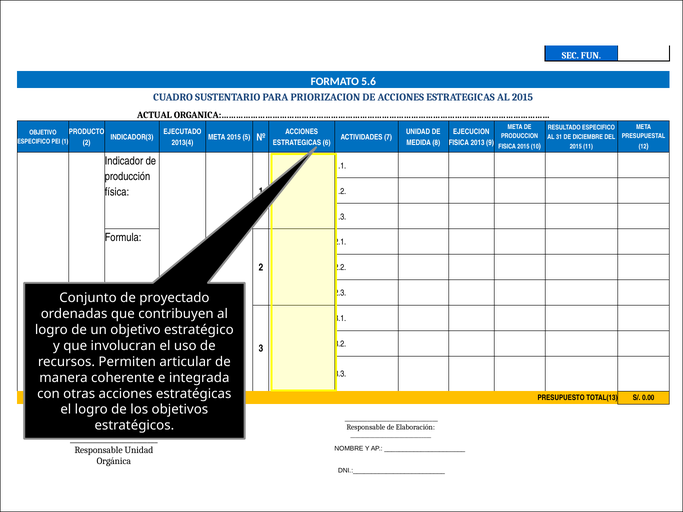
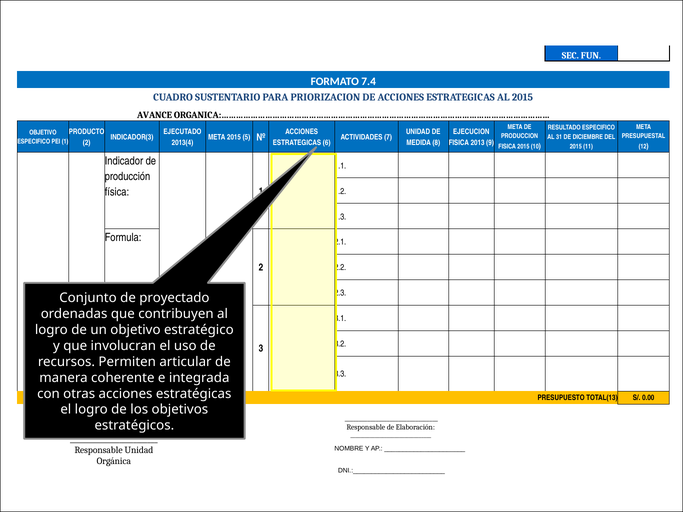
5.6: 5.6 -> 7.4
ACTUAL: ACTUAL -> AVANCE
